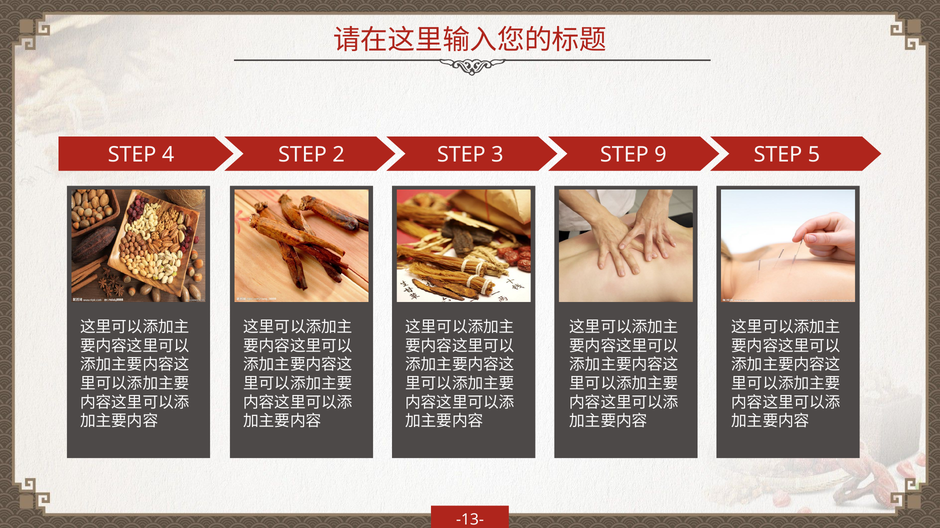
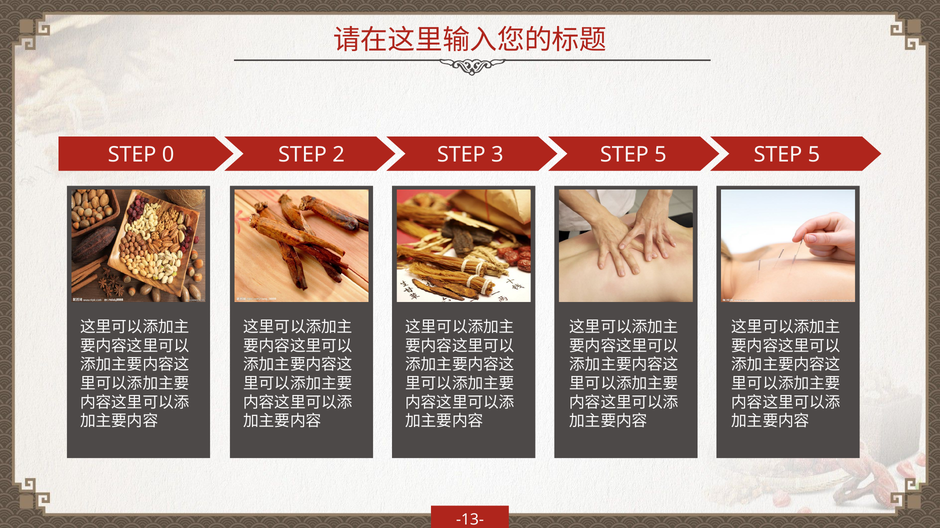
4: 4 -> 0
3 STEP 9: 9 -> 5
